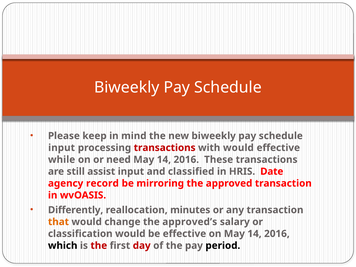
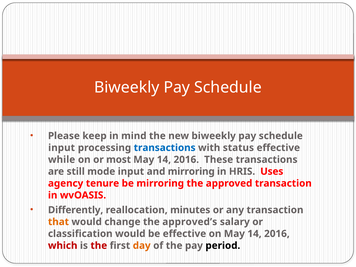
transactions at (165, 148) colour: red -> blue
with would: would -> status
need: need -> most
assist: assist -> mode
and classified: classified -> mirroring
Date: Date -> Uses
record: record -> tenure
which colour: black -> red
day colour: red -> orange
